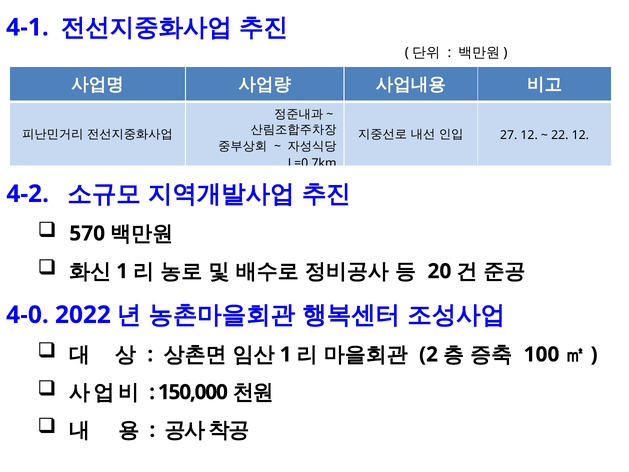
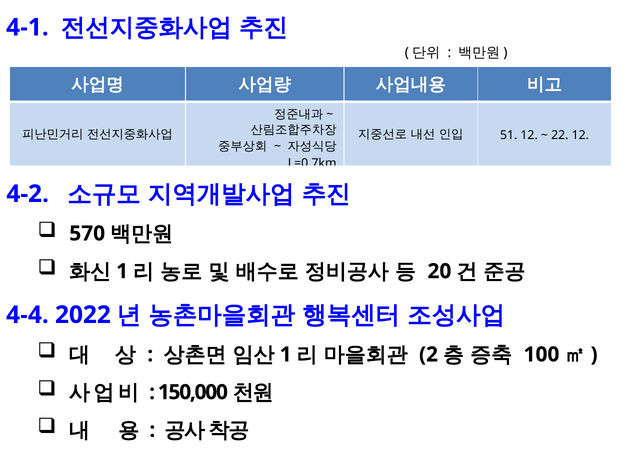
27: 27 -> 51
4-0: 4-0 -> 4-4
